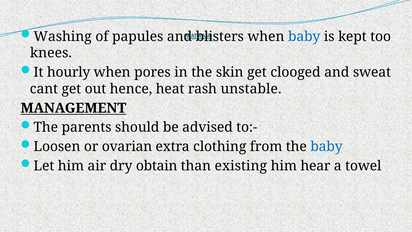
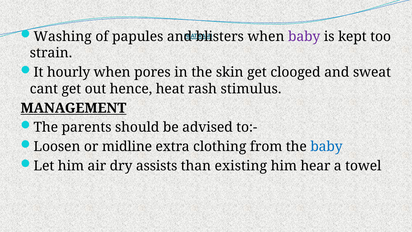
baby at (304, 36) colour: blue -> purple
knees: knees -> strain
unstable: unstable -> stimulus
ovarian: ovarian -> midline
obtain: obtain -> assists
